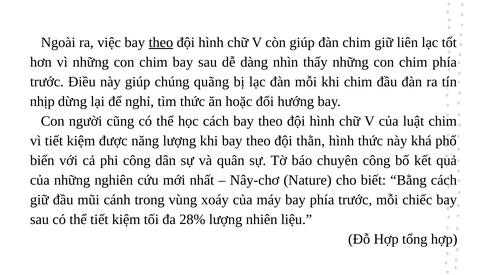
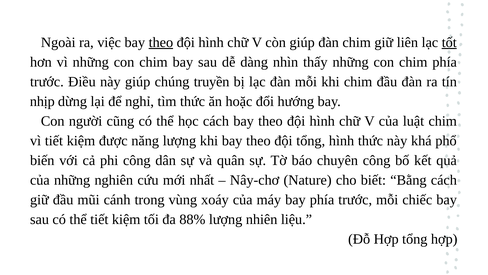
tốt underline: none -> present
quãng: quãng -> truyền
đội thằn: thằn -> tổng
28%: 28% -> 88%
